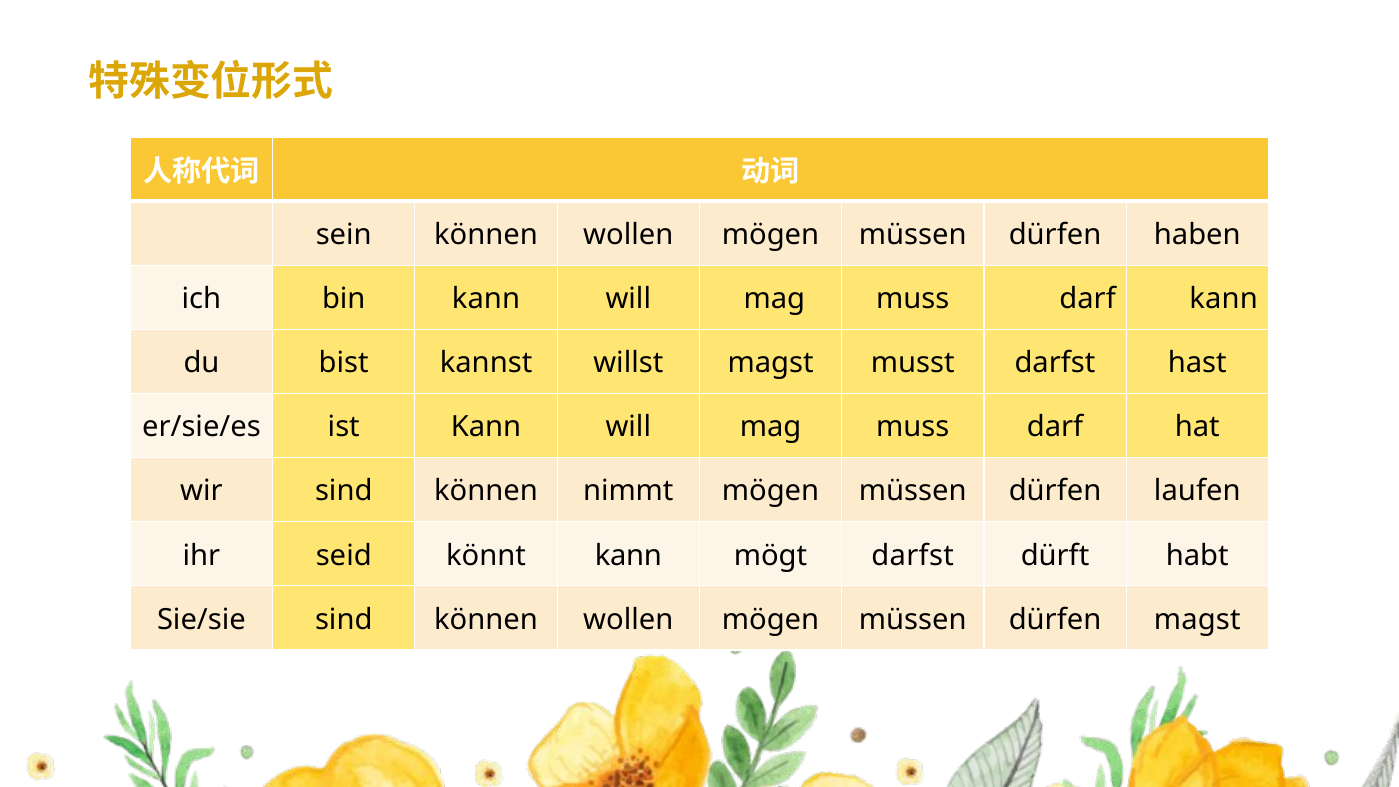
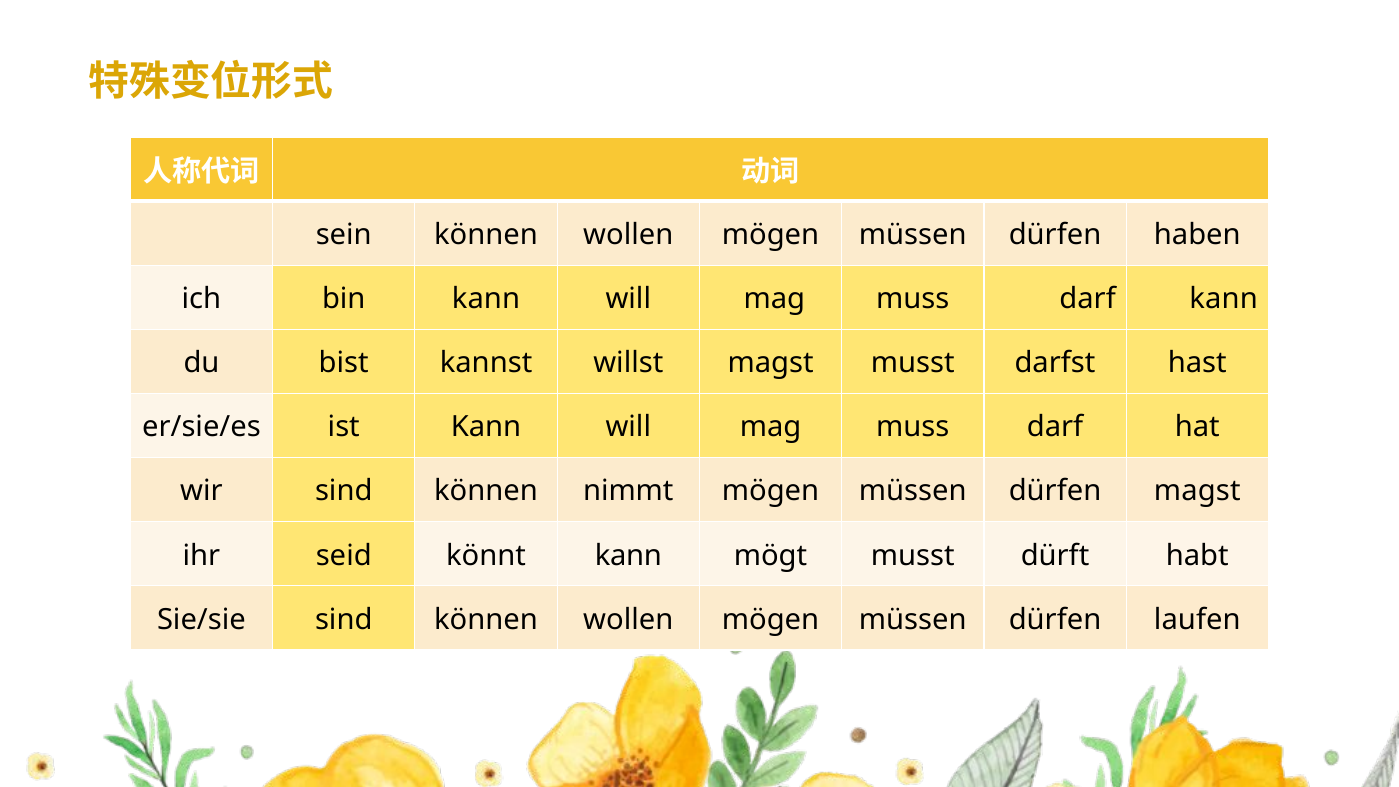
dürfen laufen: laufen -> magst
mögt darfst: darfst -> musst
dürfen magst: magst -> laufen
